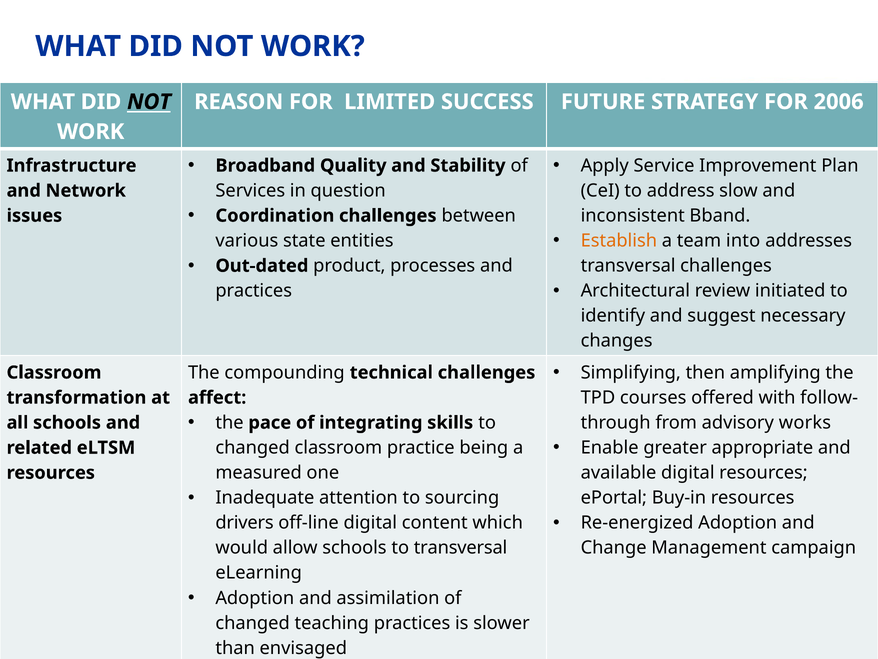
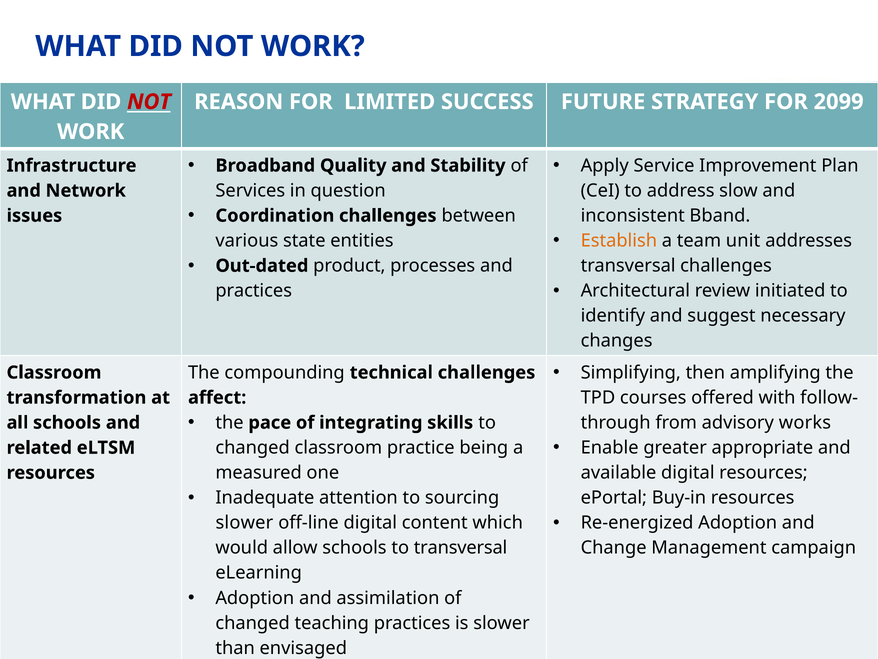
NOT at (149, 102) colour: black -> red
2006: 2006 -> 2099
into: into -> unit
drivers at (245, 522): drivers -> slower
